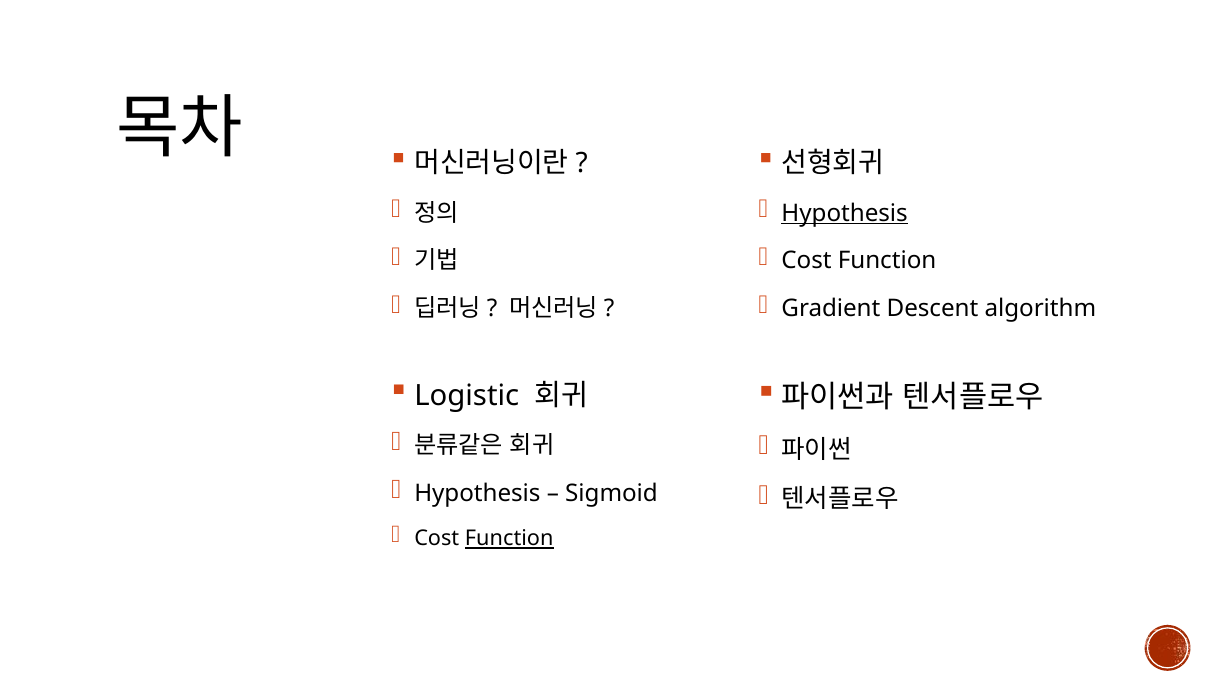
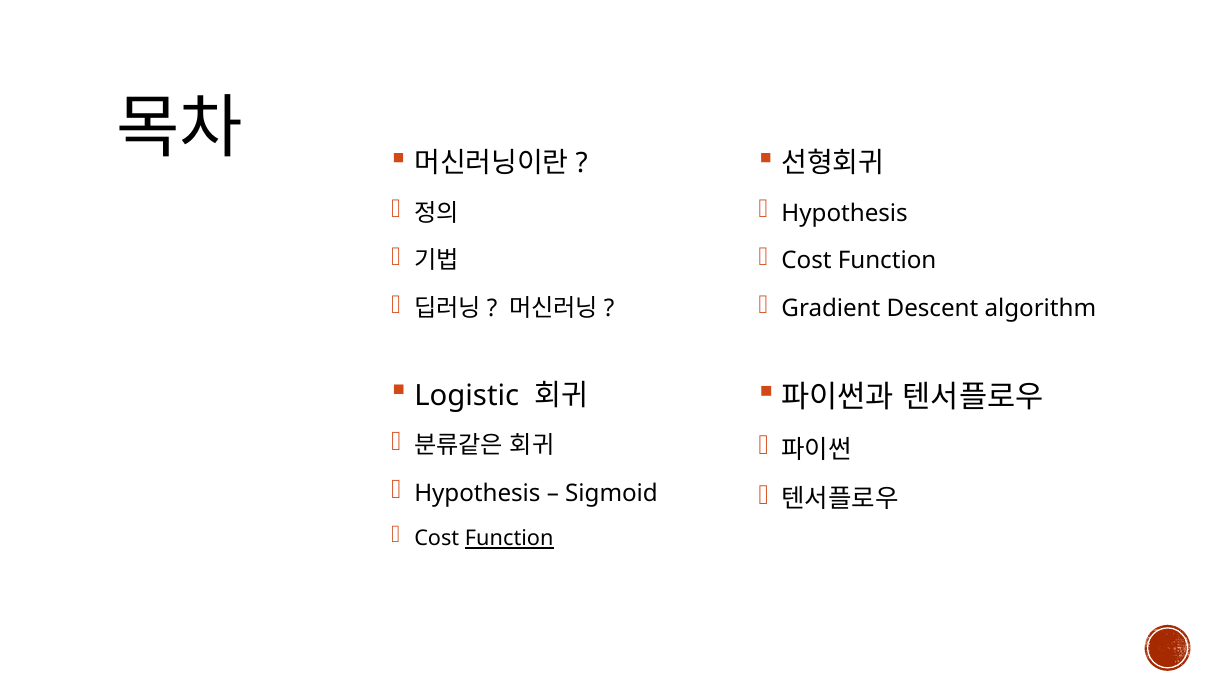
Hypothesis at (845, 213) underline: present -> none
